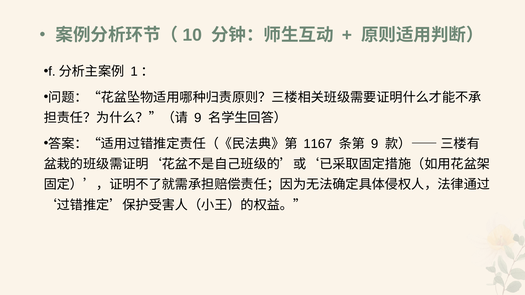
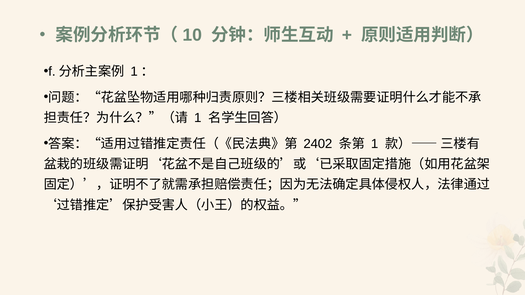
9 at (198, 118): 9 -> 1
1167: 1167 -> 2402
9 at (375, 144): 9 -> 1
